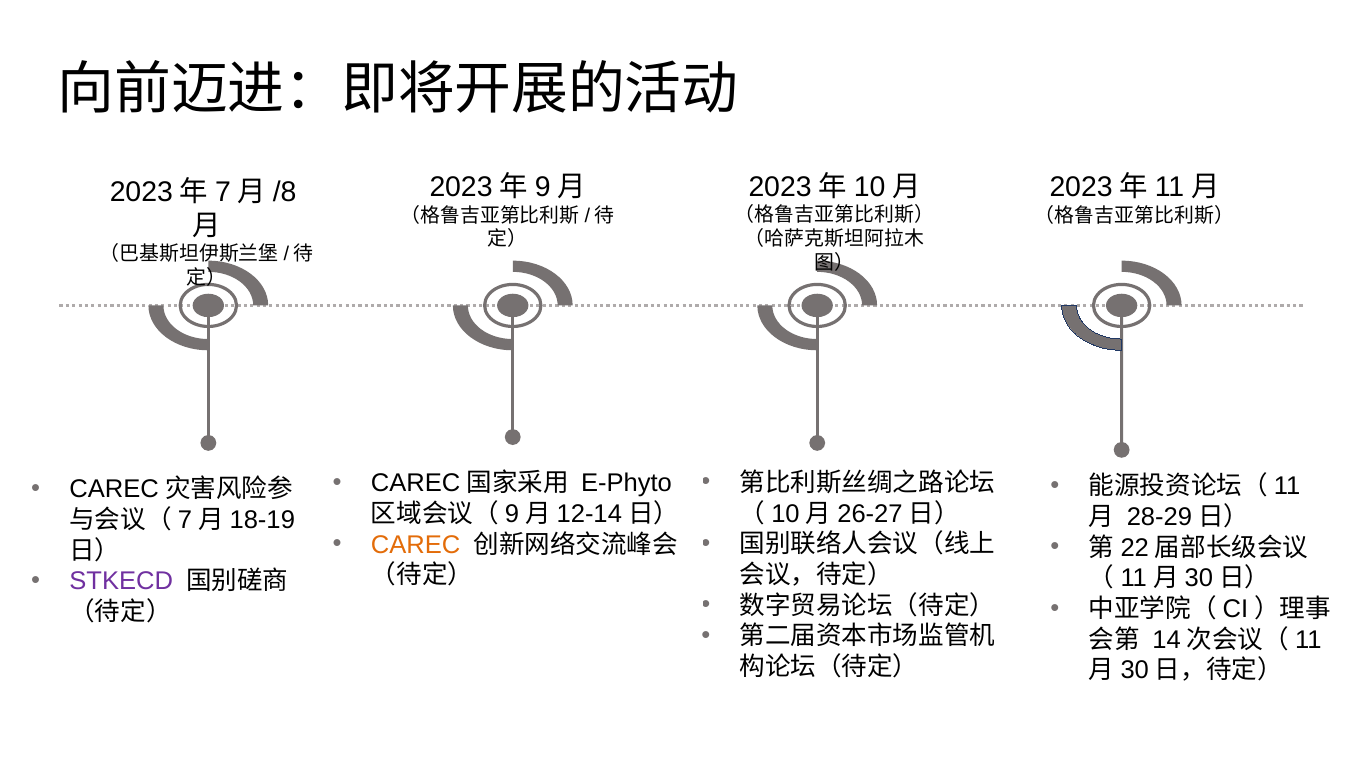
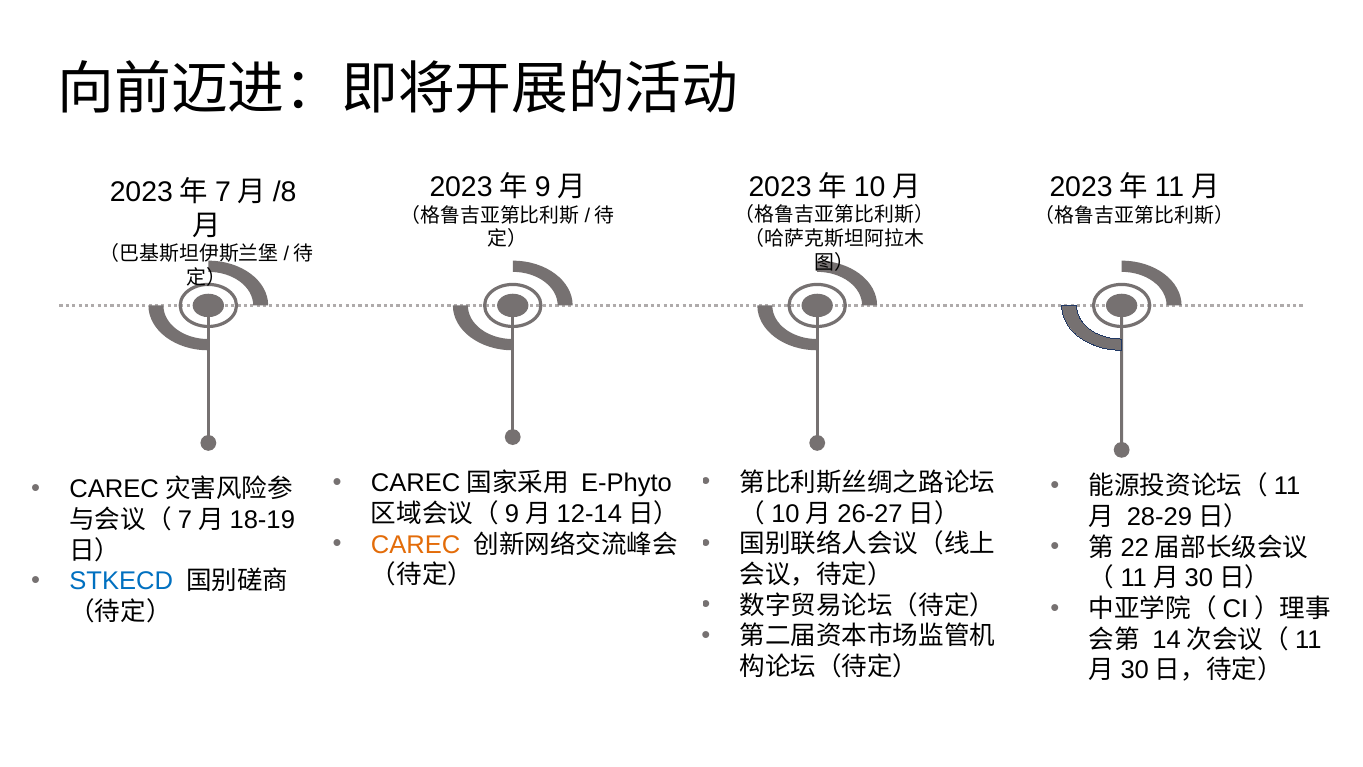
STKECD colour: purple -> blue
